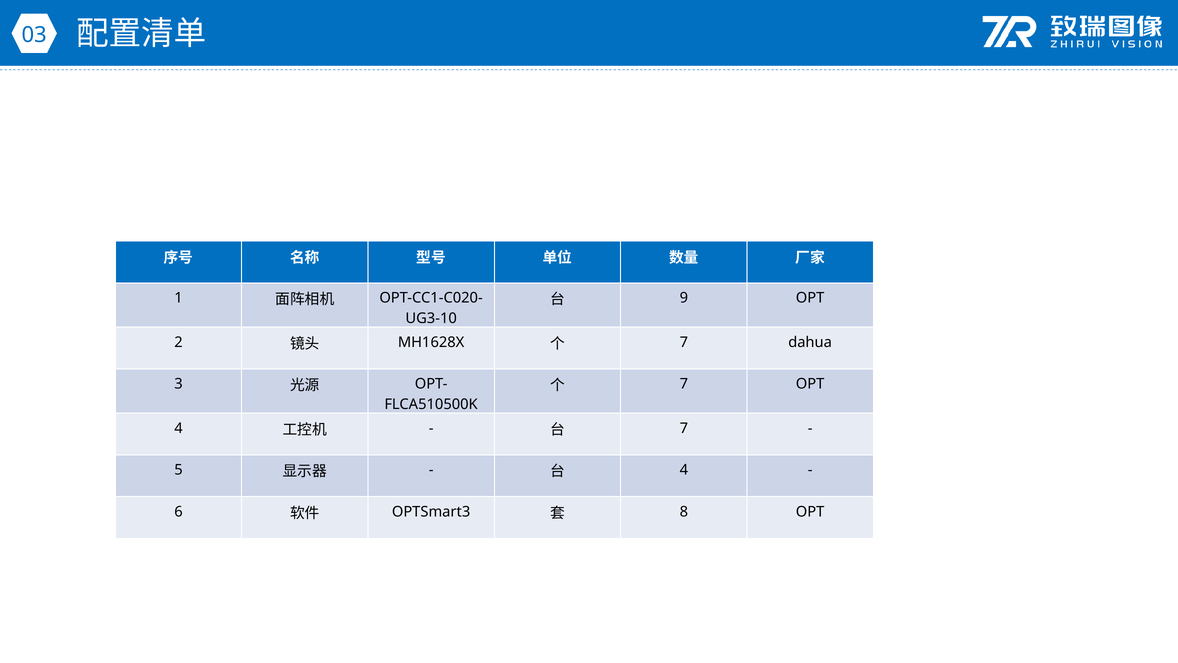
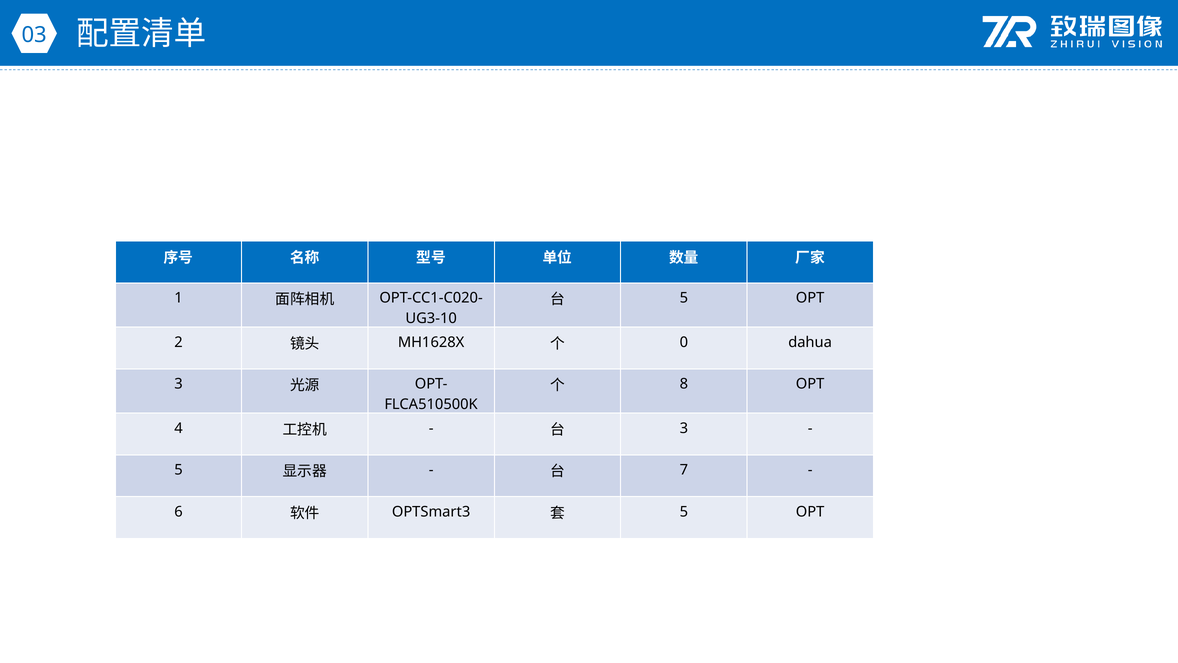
9 at (684, 298): 9 -> 5
7 at (684, 342): 7 -> 0
7 at (684, 384): 7 -> 8
7 at (684, 428): 7 -> 3
4 at (684, 470): 4 -> 7
8 at (684, 512): 8 -> 5
